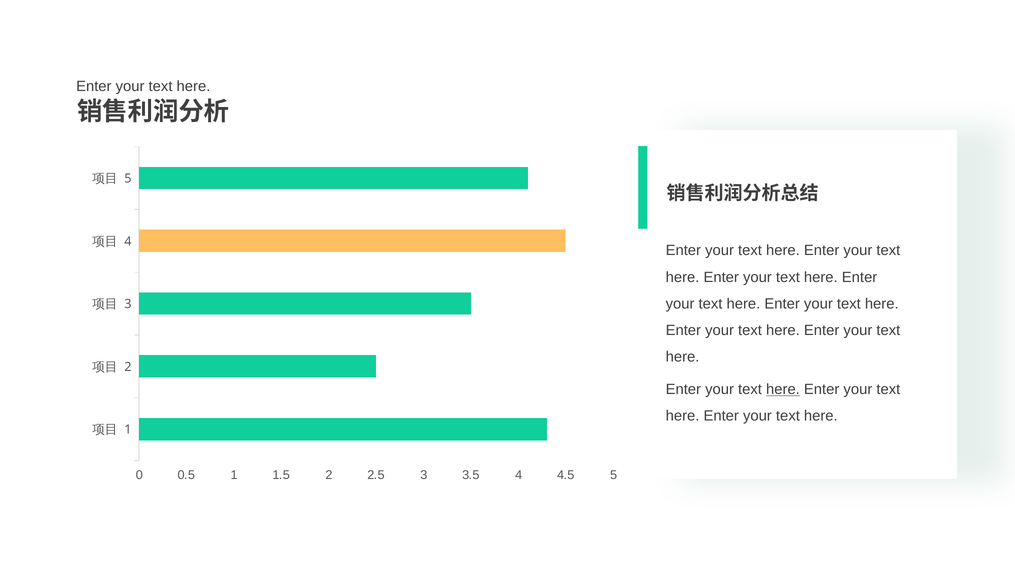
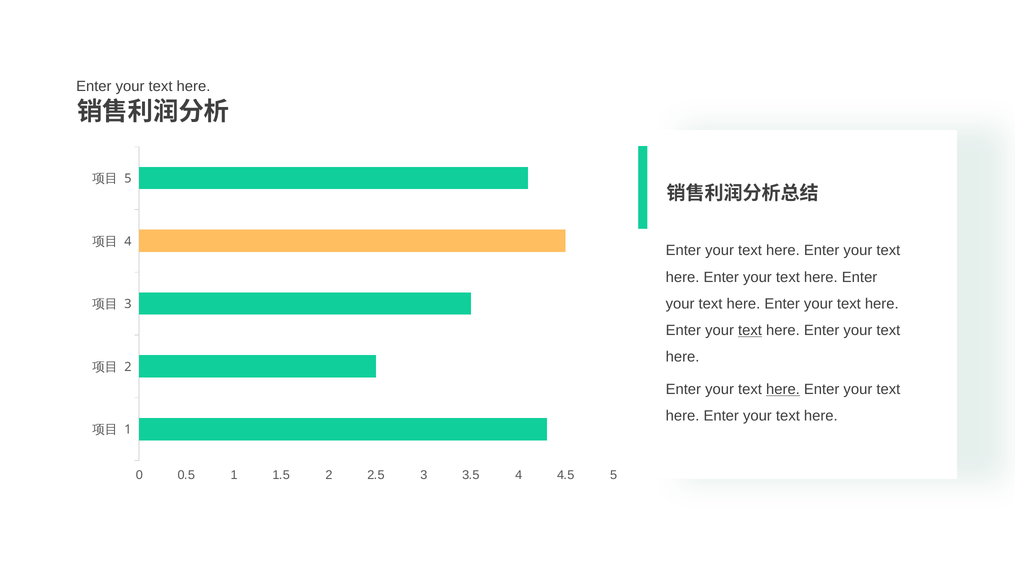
text at (750, 330) underline: none -> present
